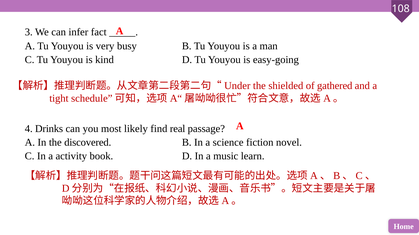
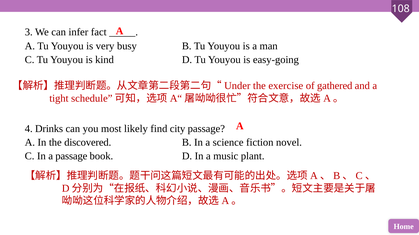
shielded: shielded -> exercise
real: real -> city
a activity: activity -> passage
learn: learn -> plant
